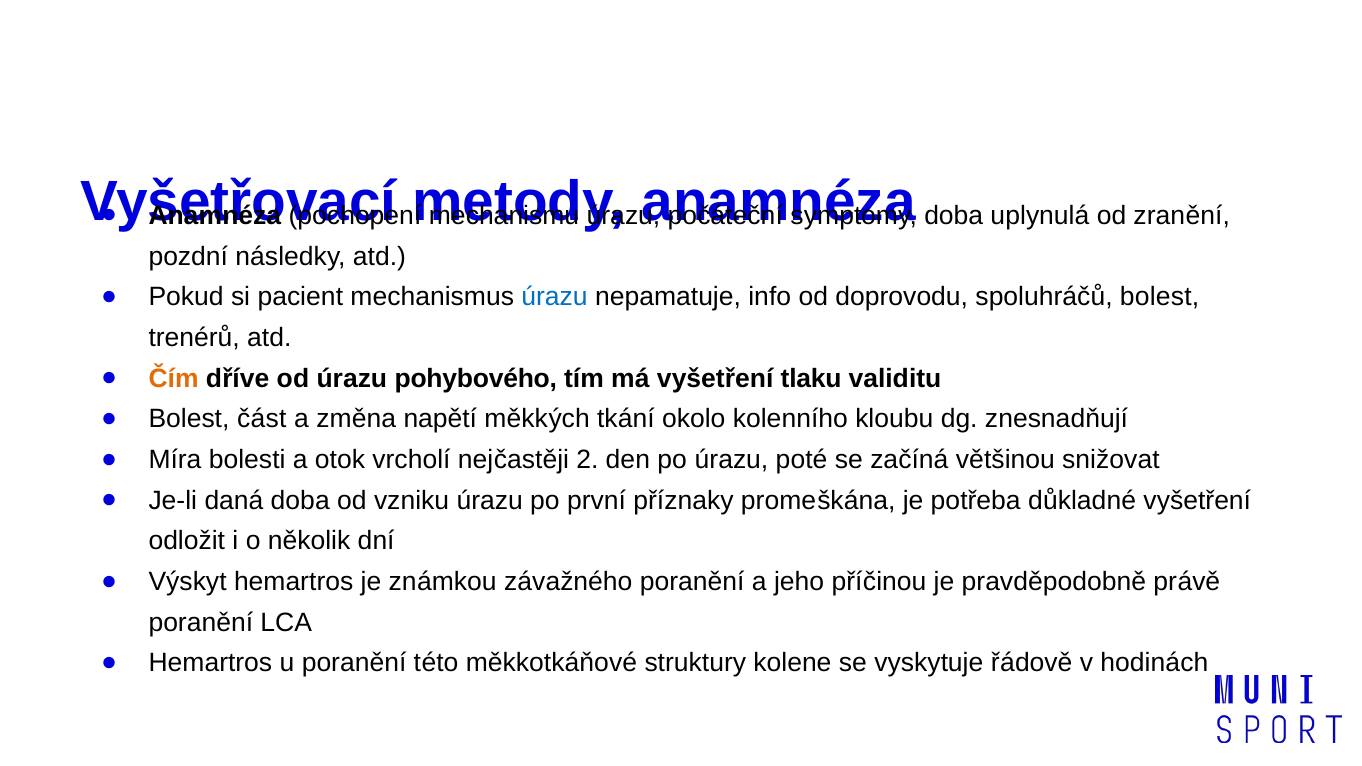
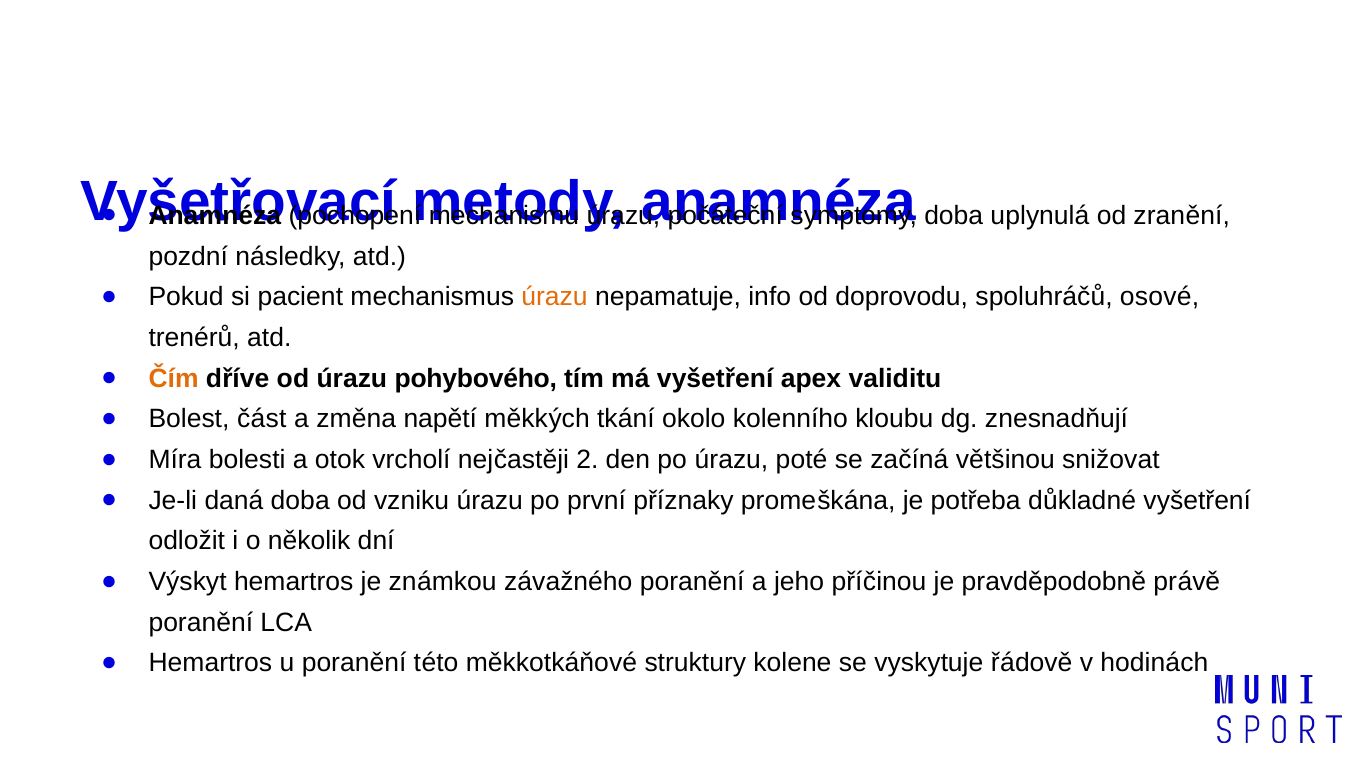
úrazu at (555, 297) colour: blue -> orange
spoluhráčů bolest: bolest -> osové
tlaku: tlaku -> apex
